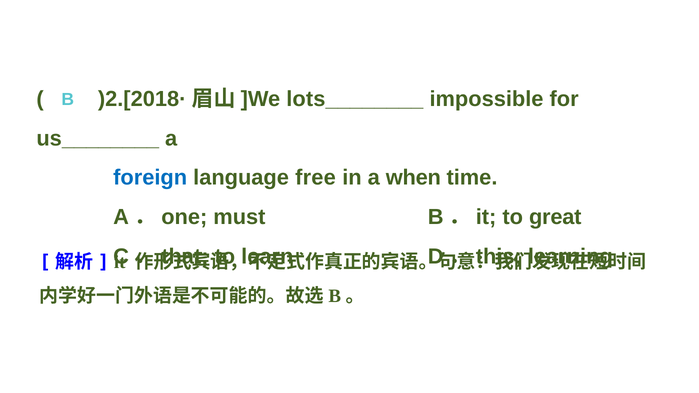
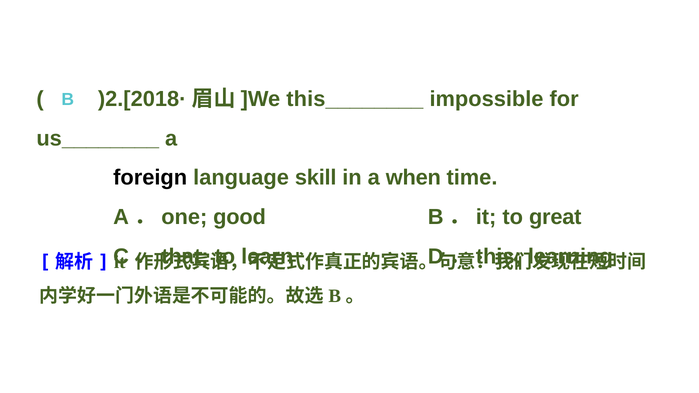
lots________: lots________ -> this________
foreign colour: blue -> black
free: free -> skill
must: must -> good
